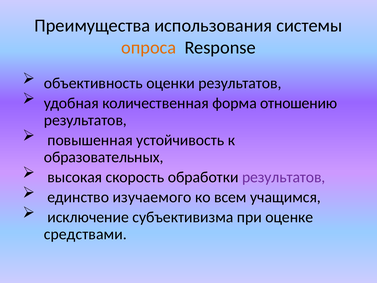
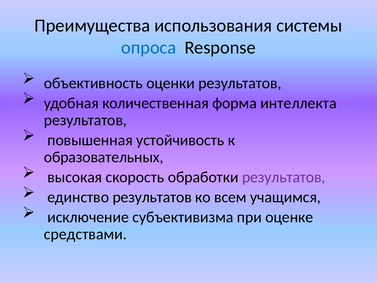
опроса colour: orange -> blue
отношению: отношению -> интеллекта
единство изучаемого: изучаемого -> результатов
